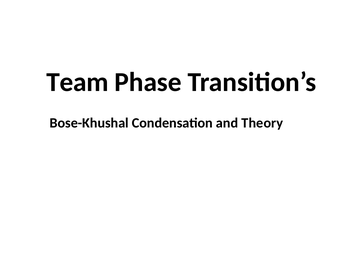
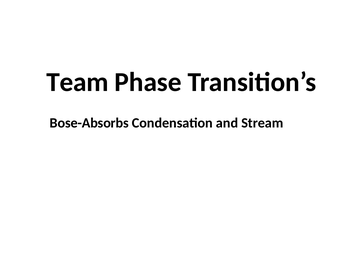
Bose-Khushal: Bose-Khushal -> Bose-Absorbs
Theory: Theory -> Stream
